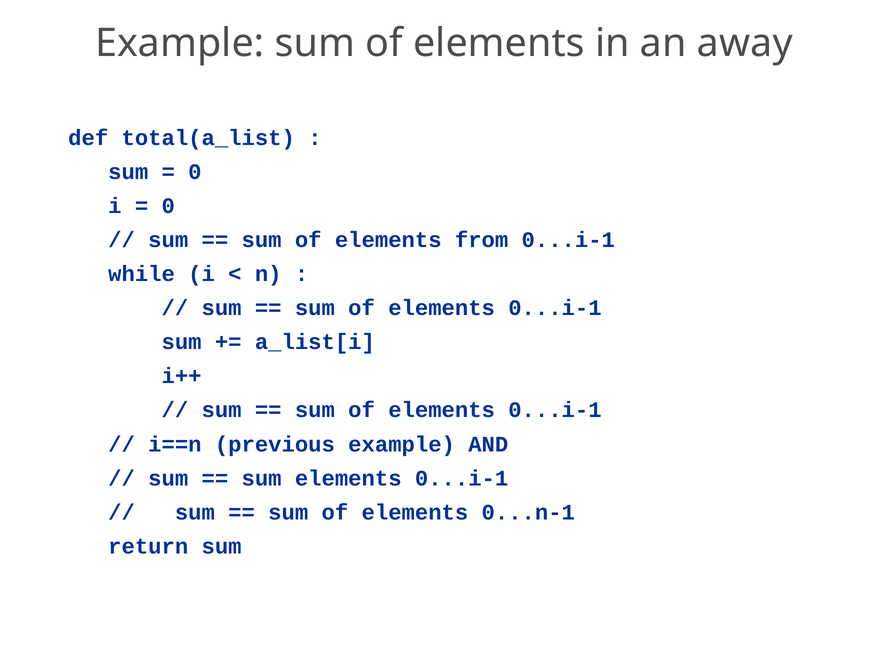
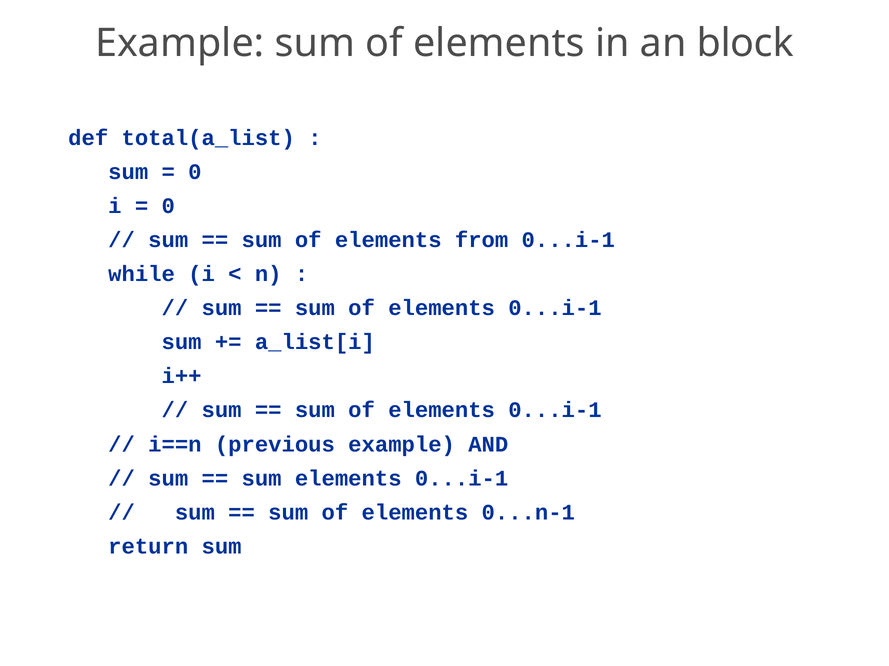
away: away -> block
